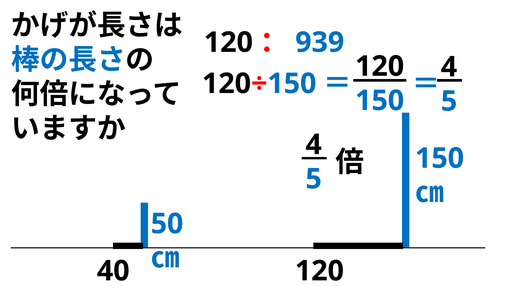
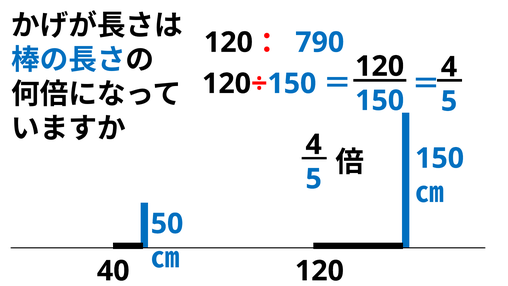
939: 939 -> 790
